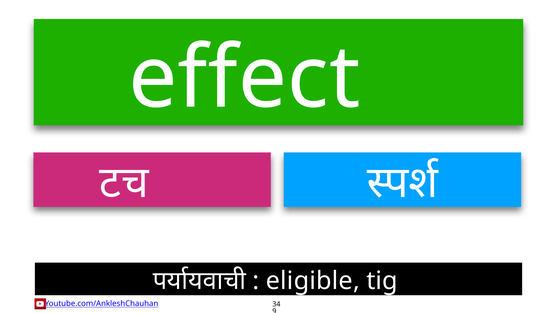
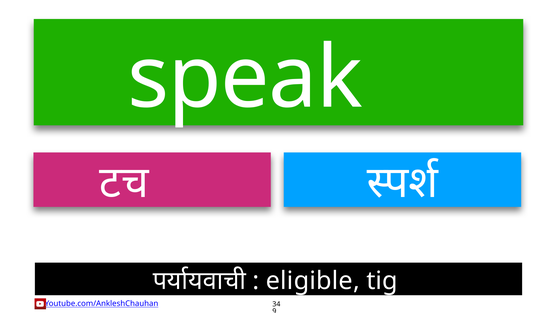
effect: effect -> speak
